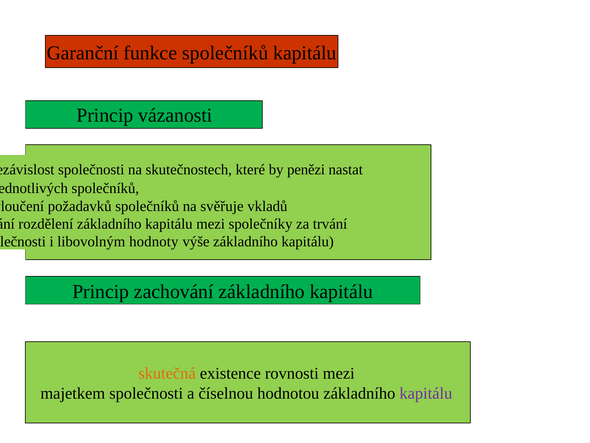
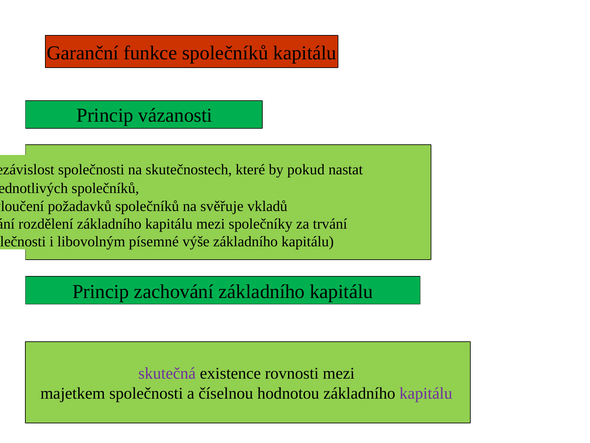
penězi: penězi -> pokud
hodnoty: hodnoty -> písemné
skutečná colour: orange -> purple
